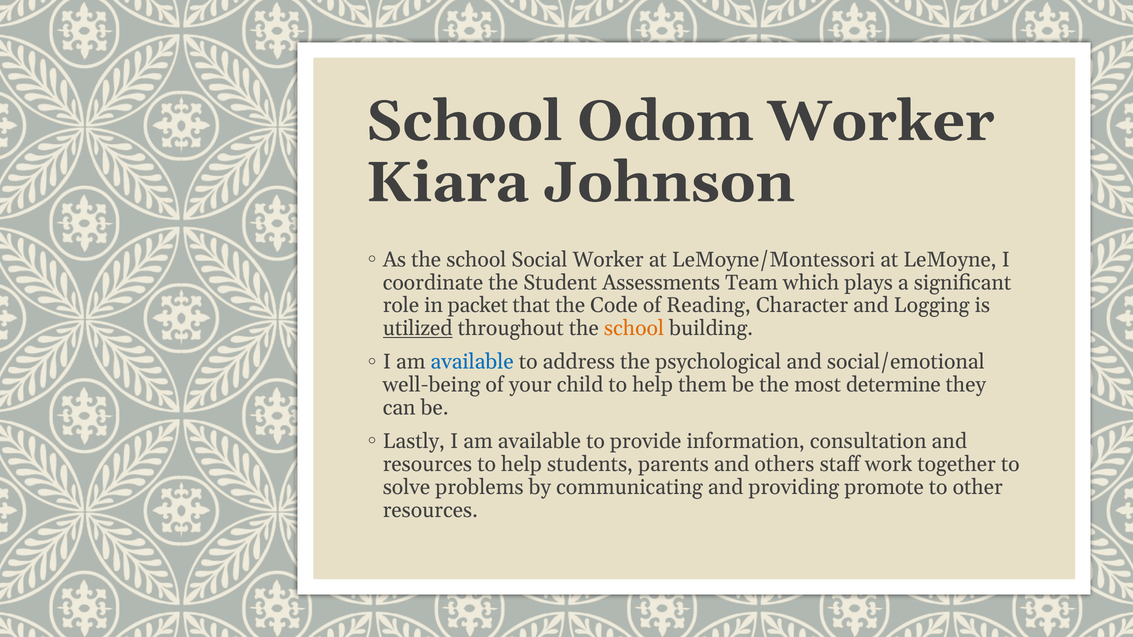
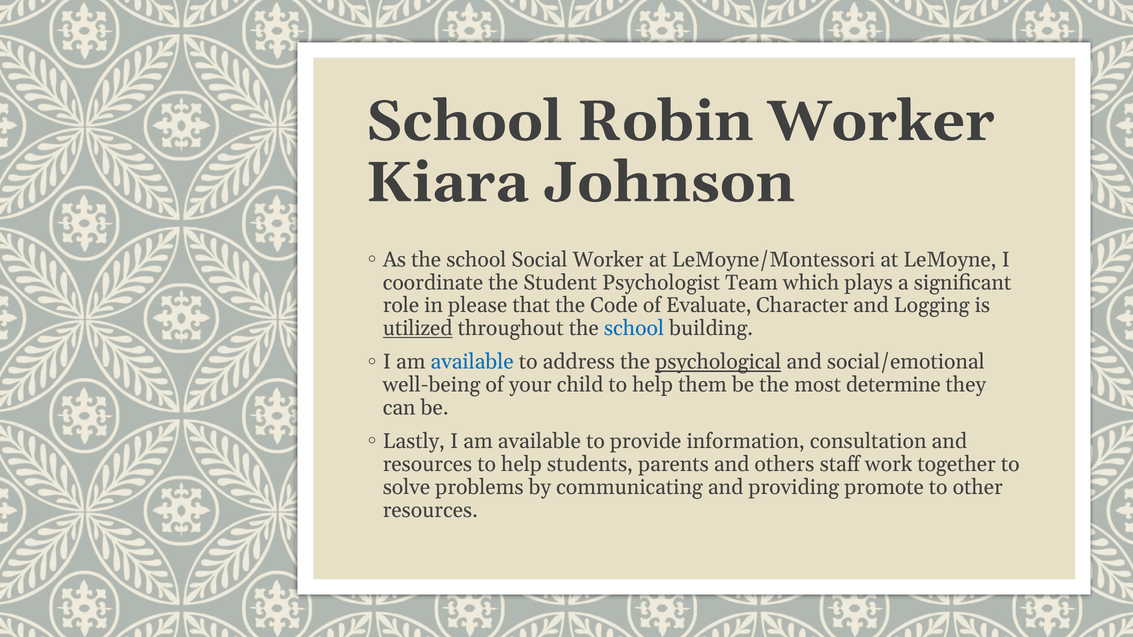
Odom: Odom -> Robin
Assessments: Assessments -> Psychologist
packet: packet -> please
Reading: Reading -> Evaluate
school at (634, 329) colour: orange -> blue
psychological underline: none -> present
